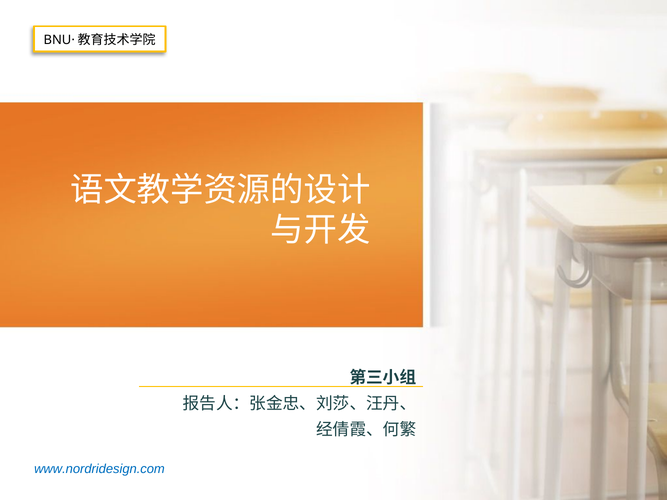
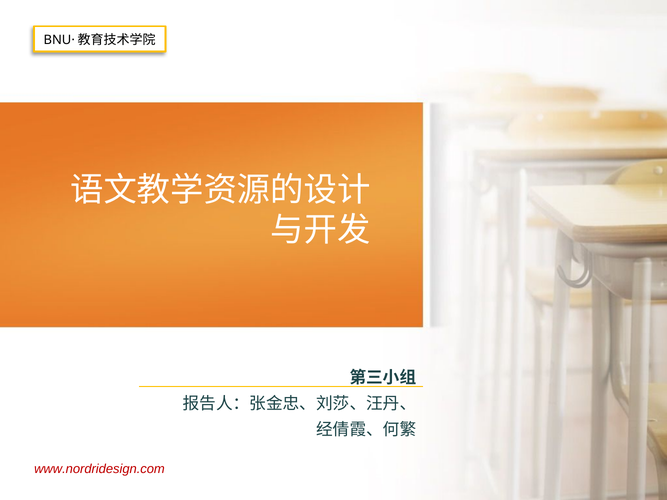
www.nordridesign.com colour: blue -> red
